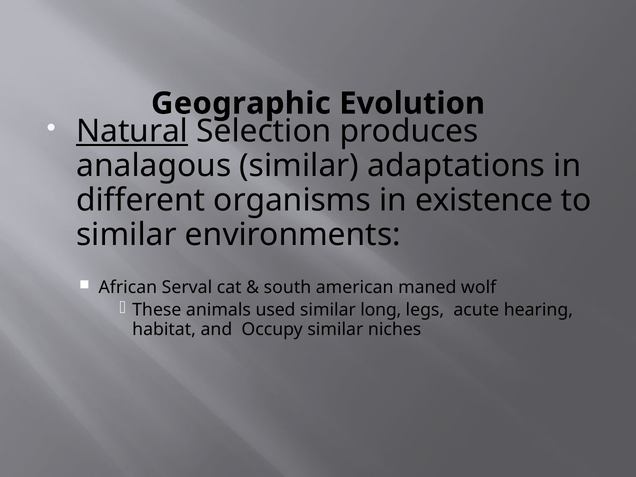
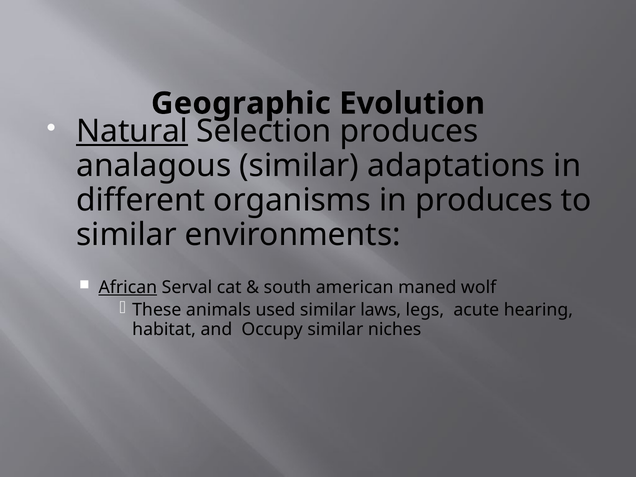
in existence: existence -> produces
African underline: none -> present
long: long -> laws
